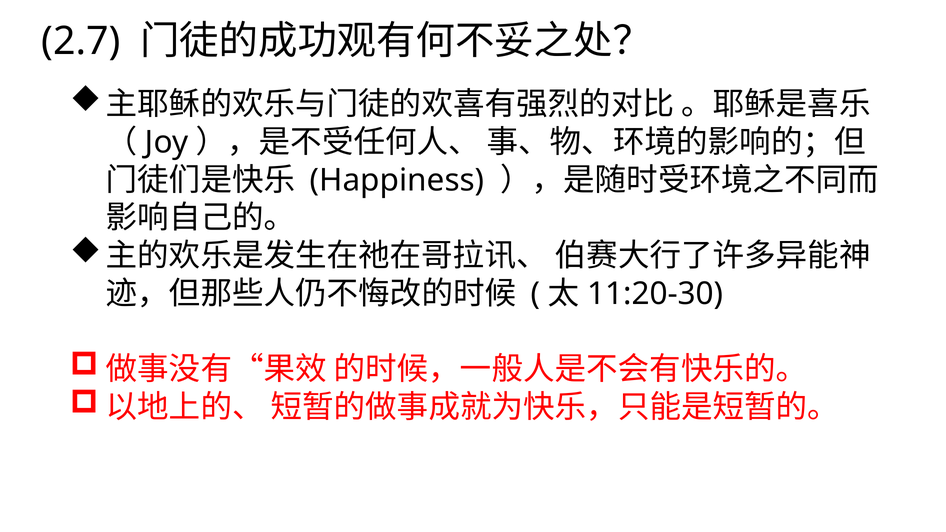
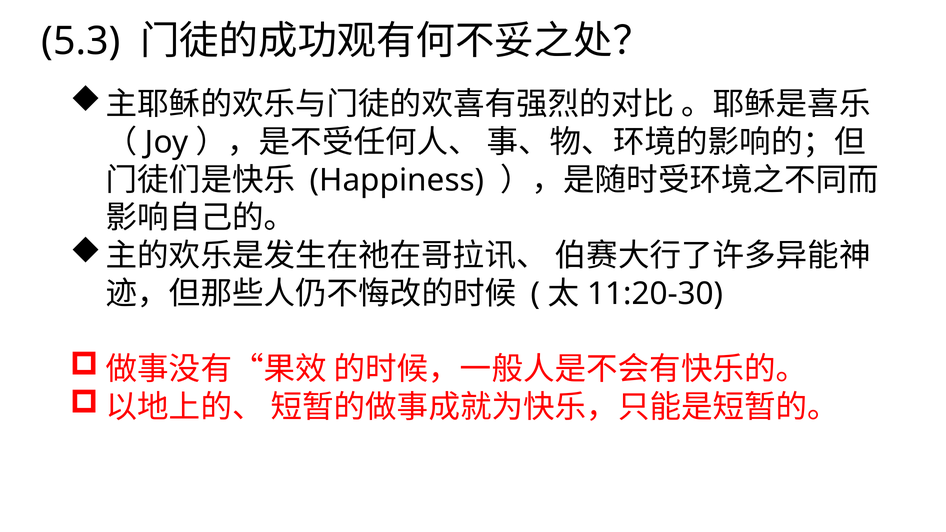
2.7: 2.7 -> 5.3
